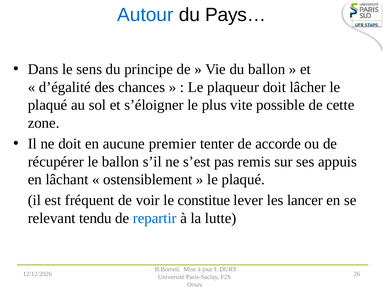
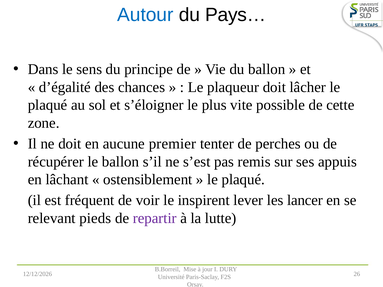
accorde: accorde -> perches
constitue: constitue -> inspirent
tendu: tendu -> pieds
repartir colour: blue -> purple
